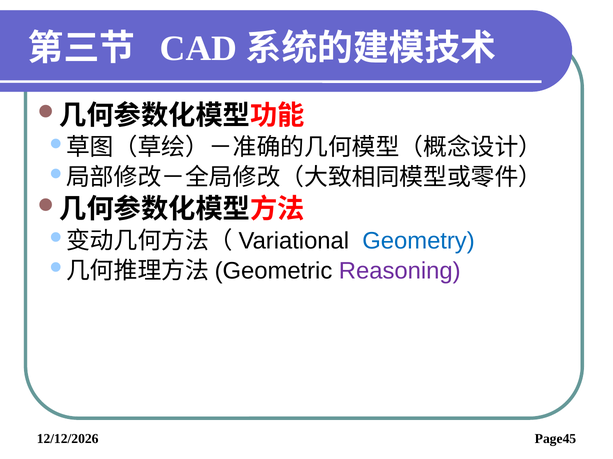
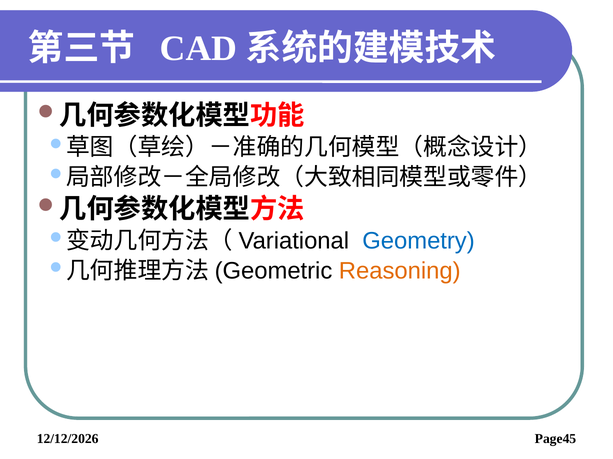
Reasoning colour: purple -> orange
